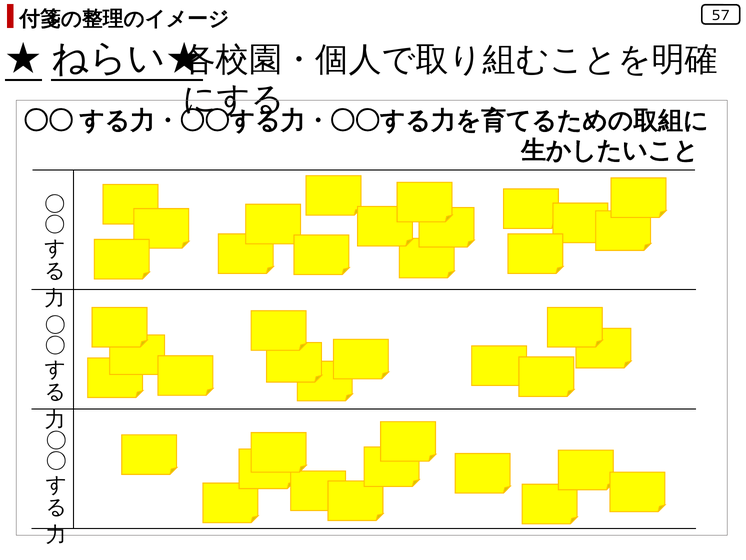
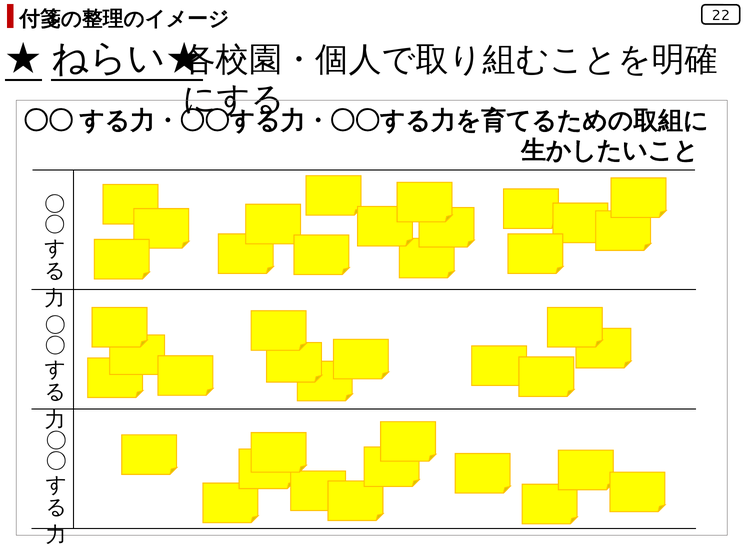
57: 57 -> 22
